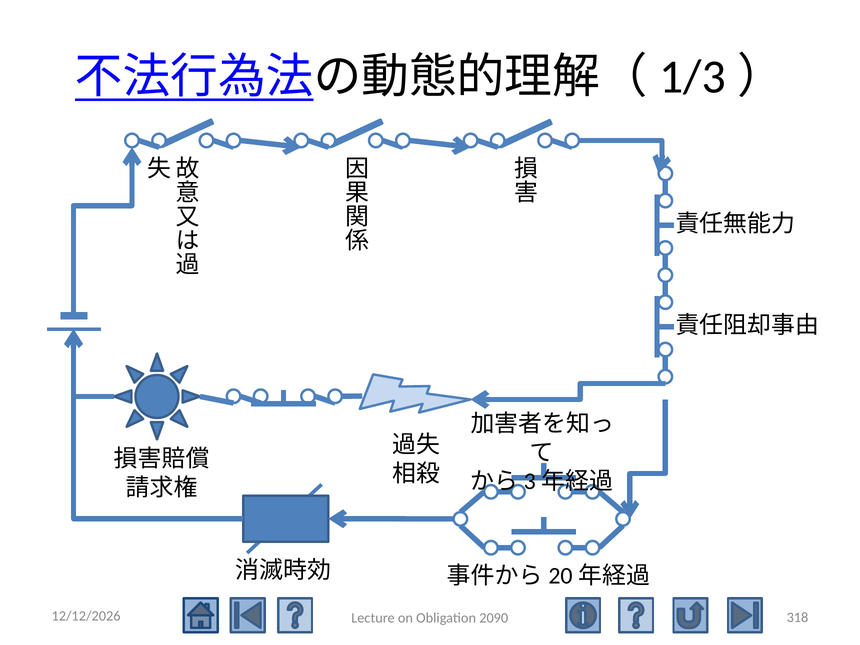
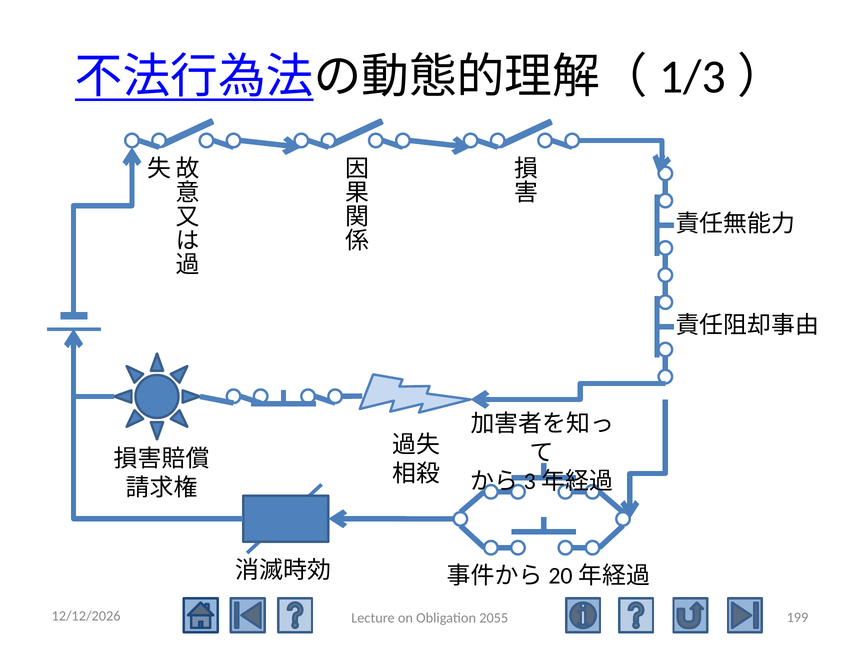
318: 318 -> 199
2090: 2090 -> 2055
